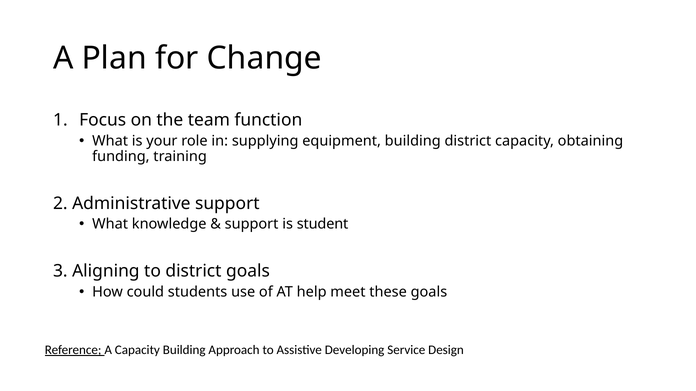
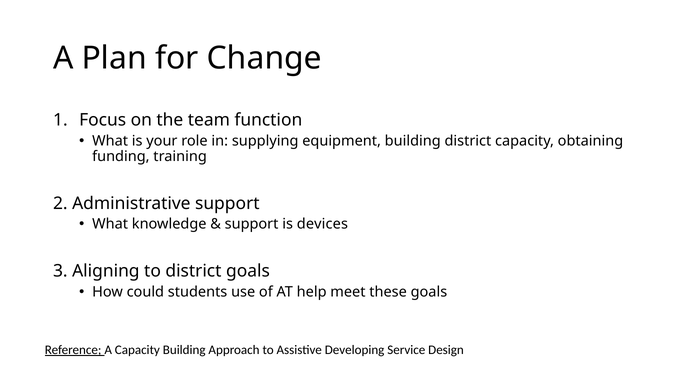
student: student -> devices
